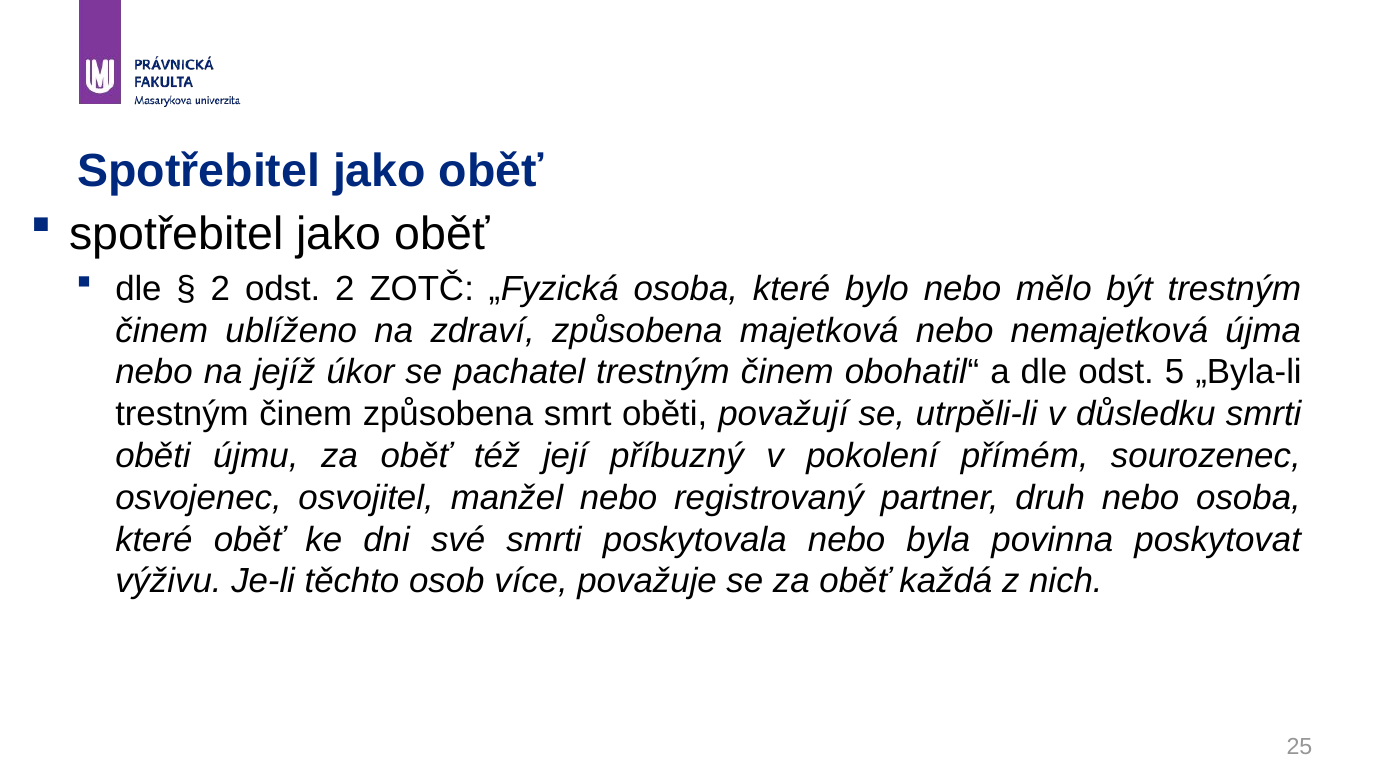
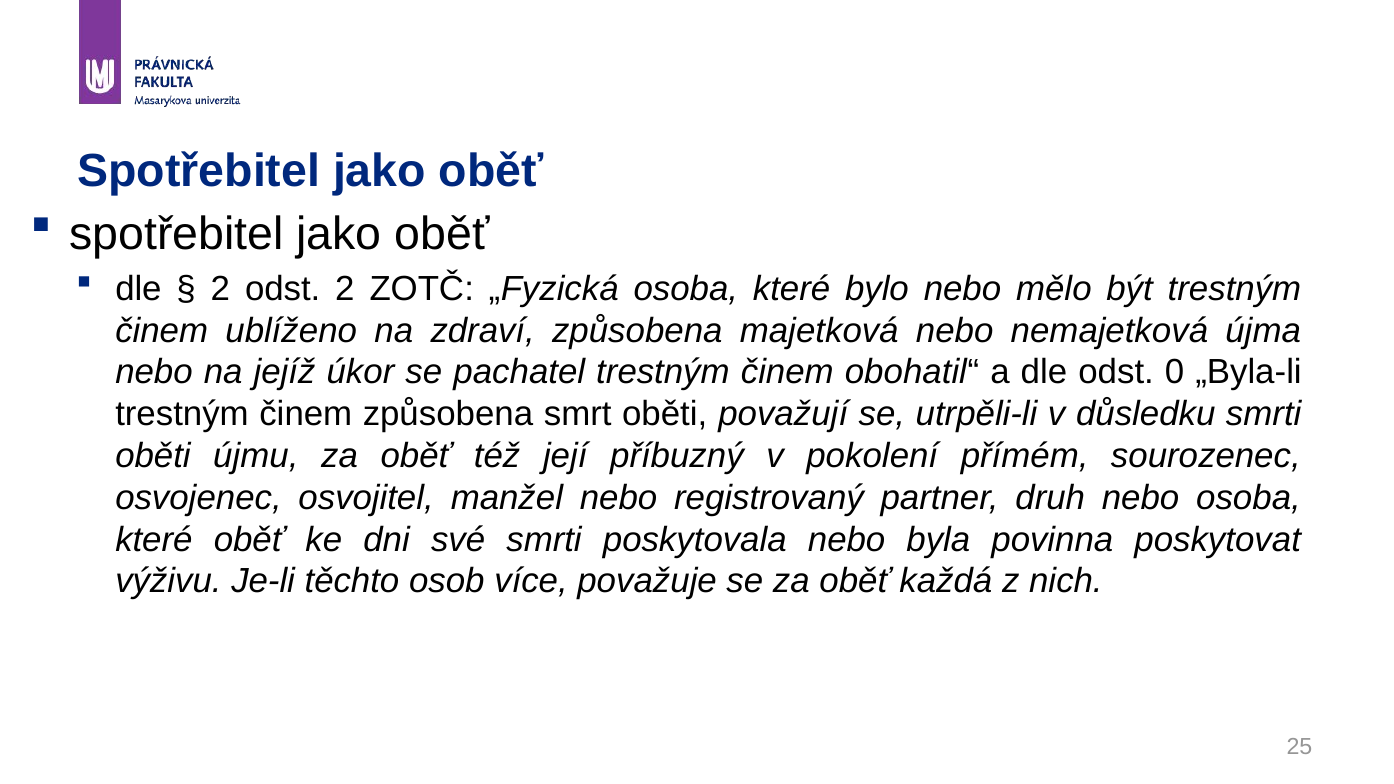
5: 5 -> 0
